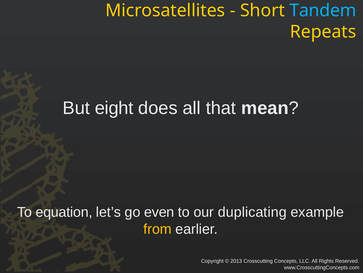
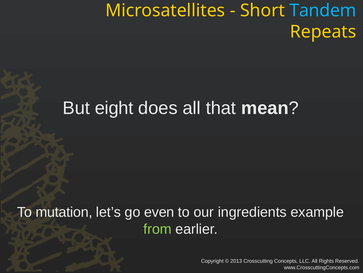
equation: equation -> mutation
duplicating: duplicating -> ingredients
from colour: yellow -> light green
